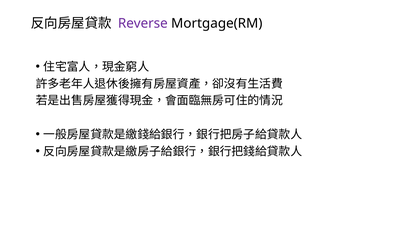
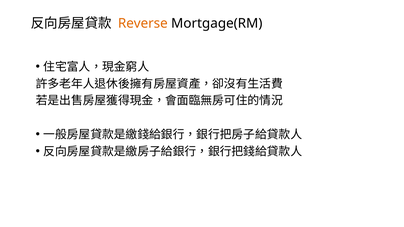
Reverse colour: purple -> orange
